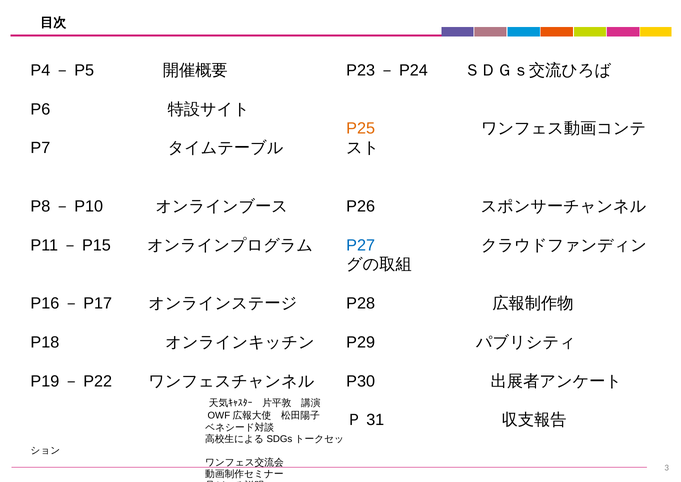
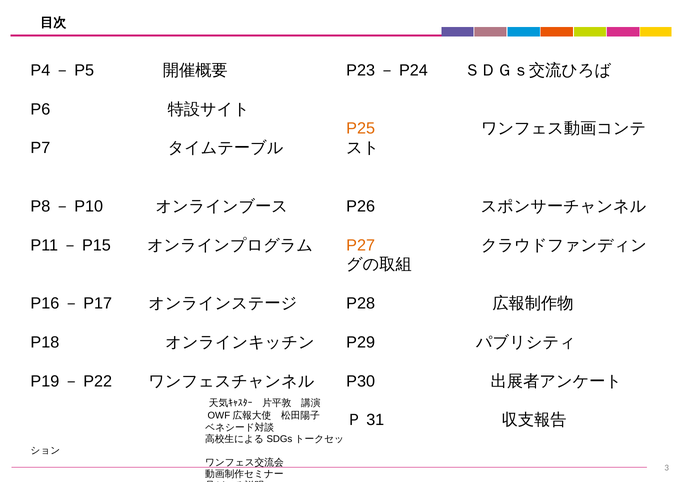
P27 colour: blue -> orange
